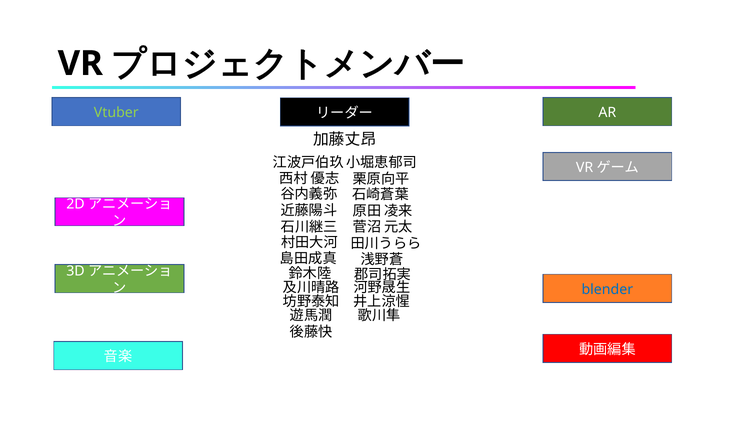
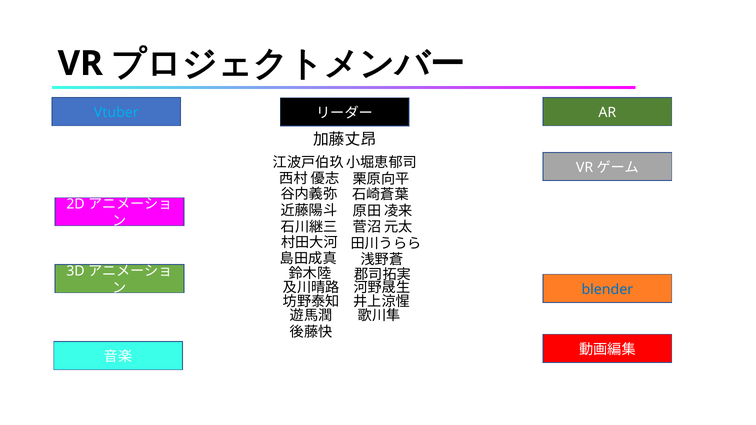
Vtuber colour: light green -> light blue
